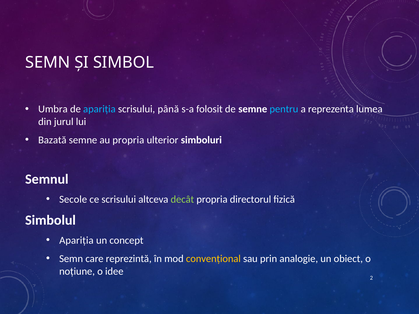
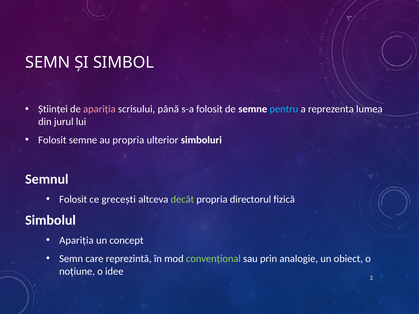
Umbra: Umbra -> Științei
apariția at (99, 109) colour: light blue -> pink
Bazată at (52, 140): Bazată -> Folosit
Secole at (73, 200): Secole -> Folosit
ce scrisului: scrisului -> grecești
convențional colour: yellow -> light green
